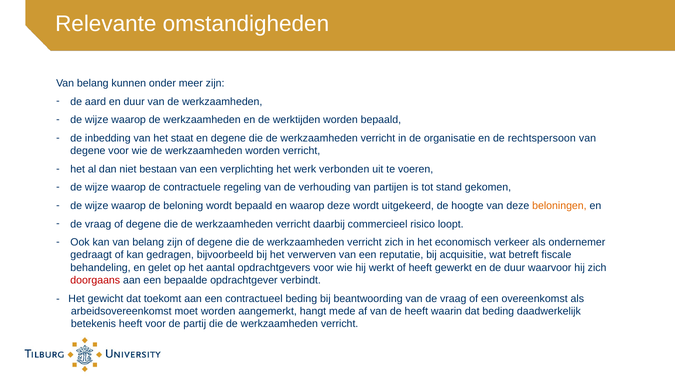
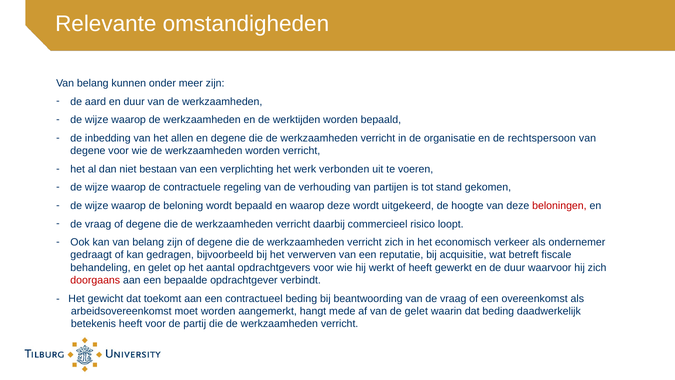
staat: staat -> allen
beloningen colour: orange -> red
de heeft: heeft -> gelet
